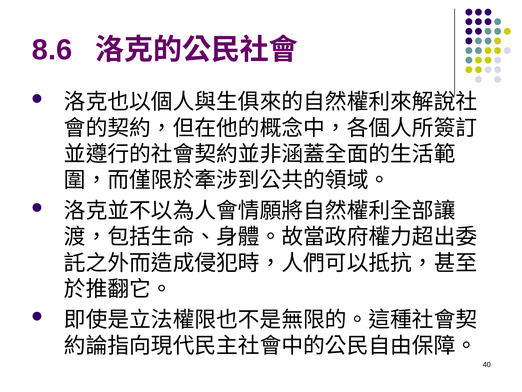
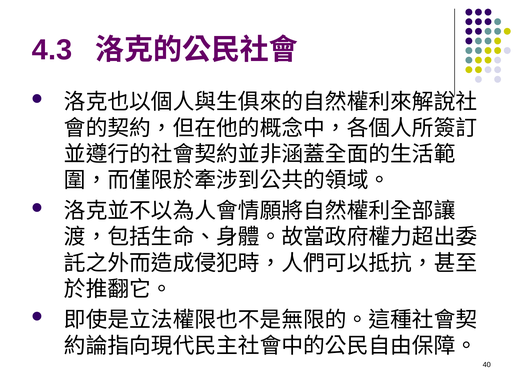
8.6: 8.6 -> 4.3
